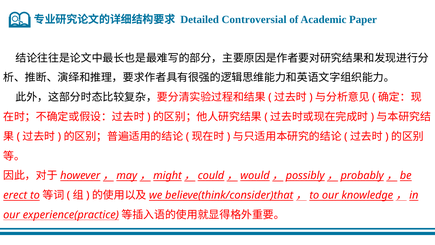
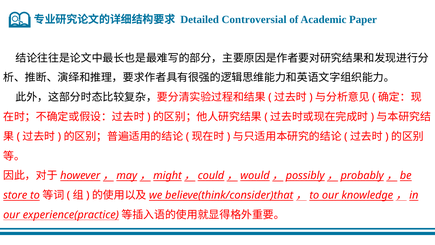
erect: erect -> store
